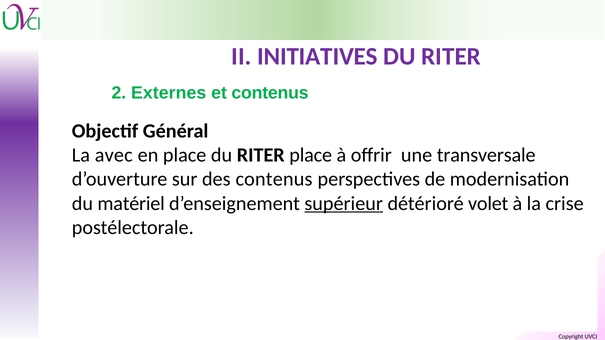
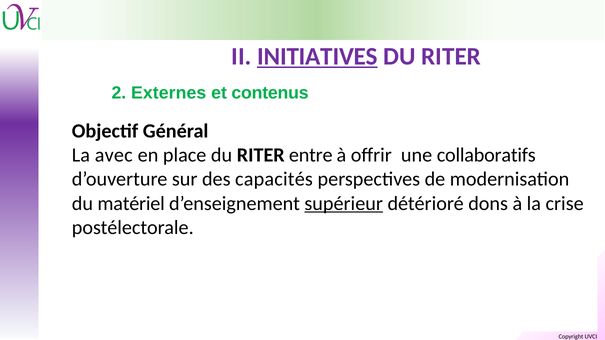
INITIATIVES underline: none -> present
RITER place: place -> entre
transversale: transversale -> collaboratifs
des contenus: contenus -> capacités
volet: volet -> dons
